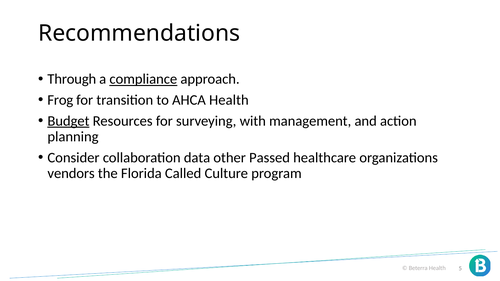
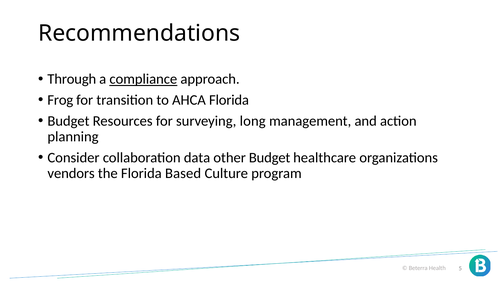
AHCA Health: Health -> Florida
Budget at (68, 121) underline: present -> none
with: with -> long
other Passed: Passed -> Budget
Called: Called -> Based
